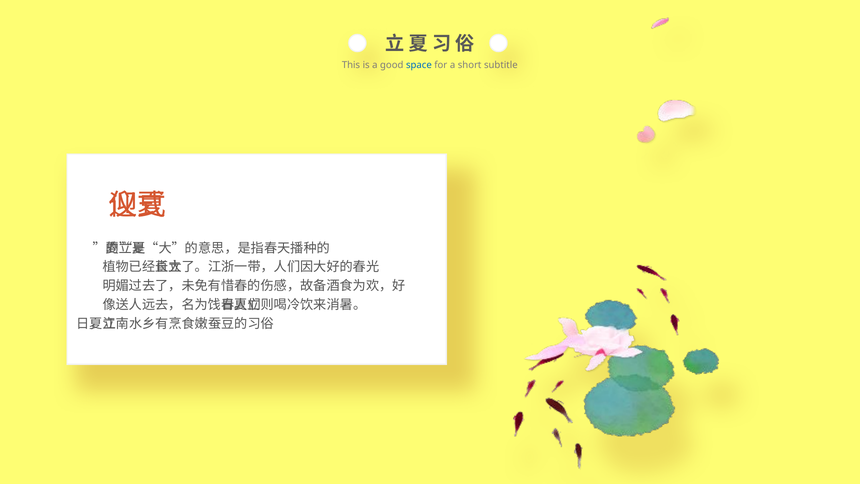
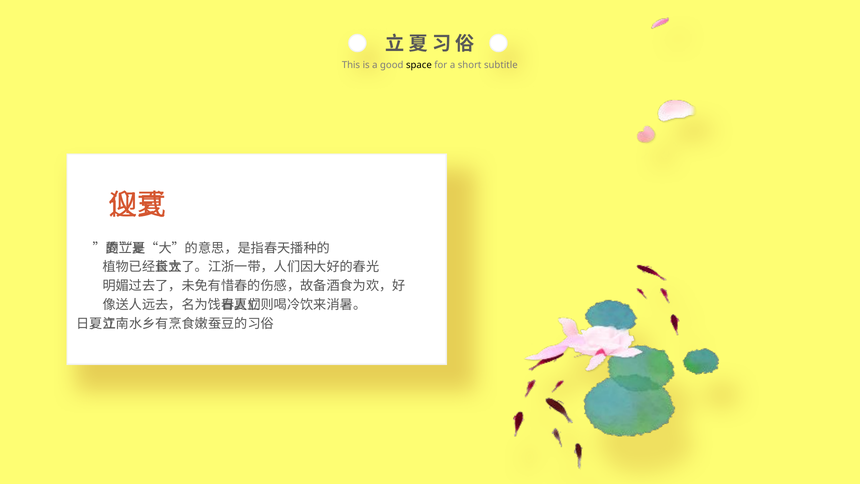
space colour: blue -> black
